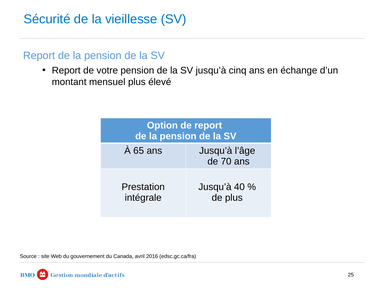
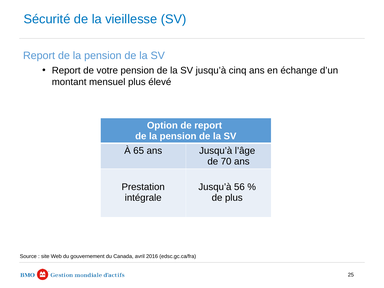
40: 40 -> 56
